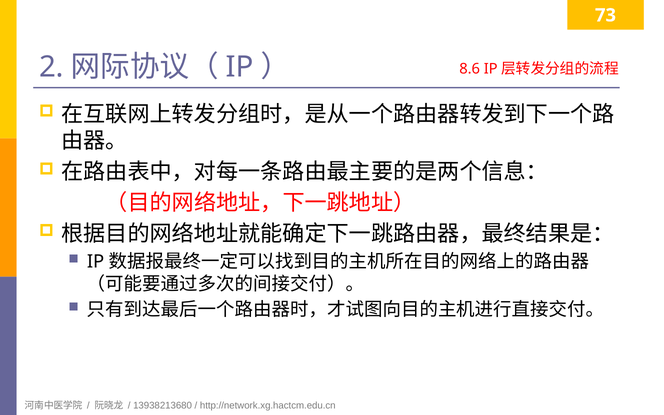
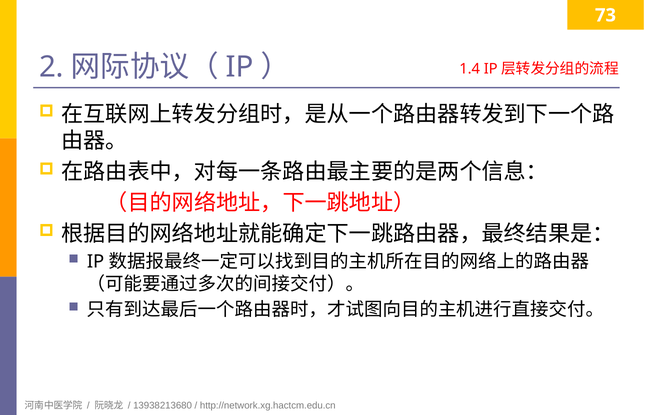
8.6: 8.6 -> 1.4
